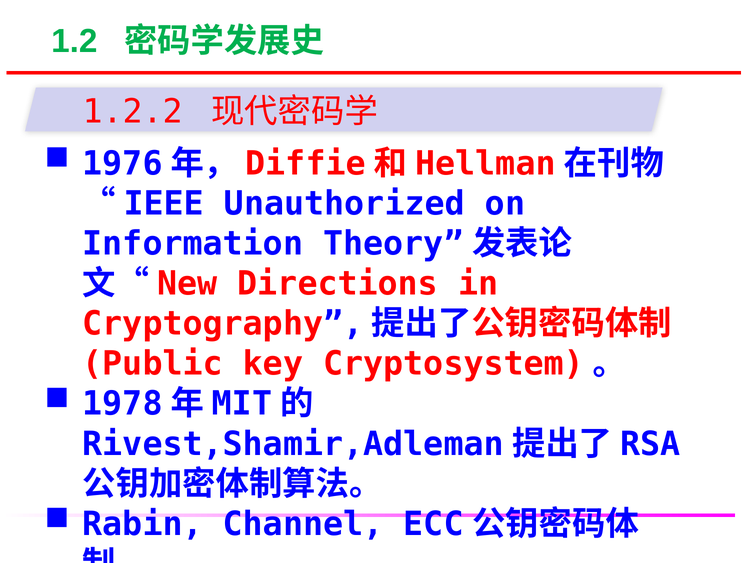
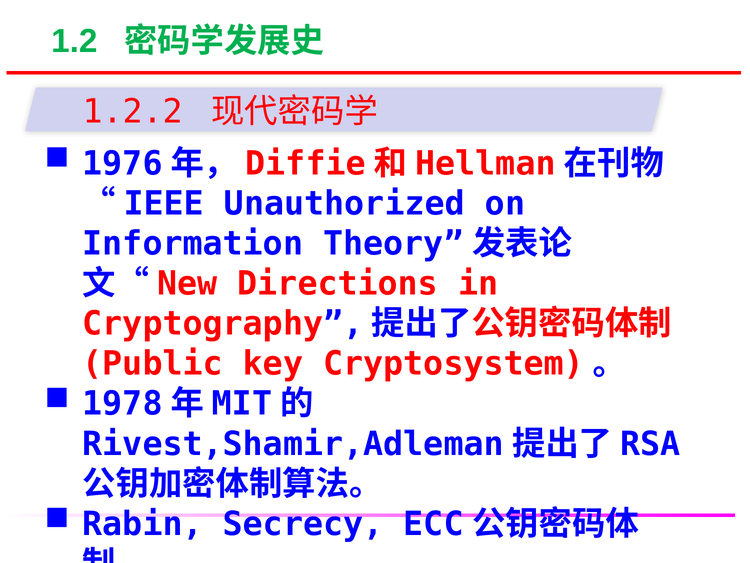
Channel: Channel -> Secrecy
